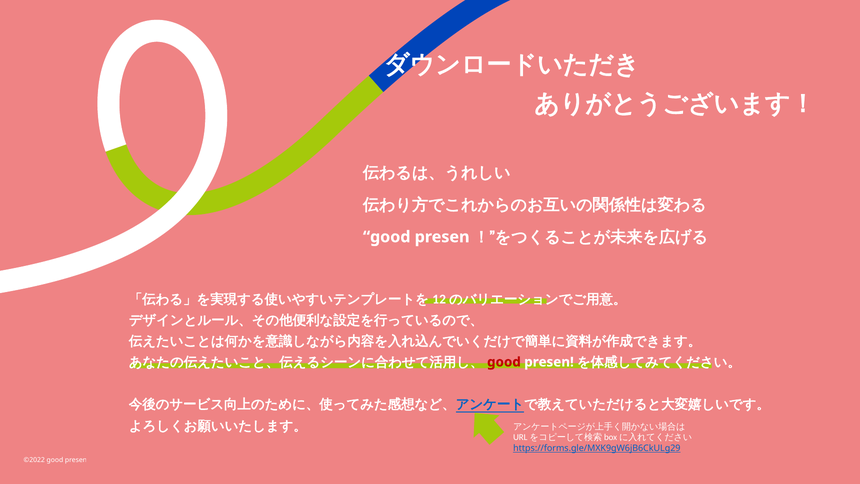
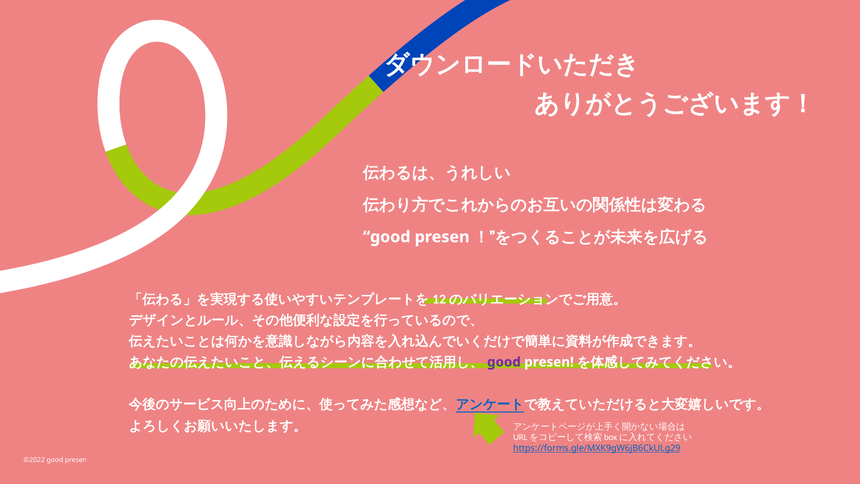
good at (504, 362) colour: red -> purple
